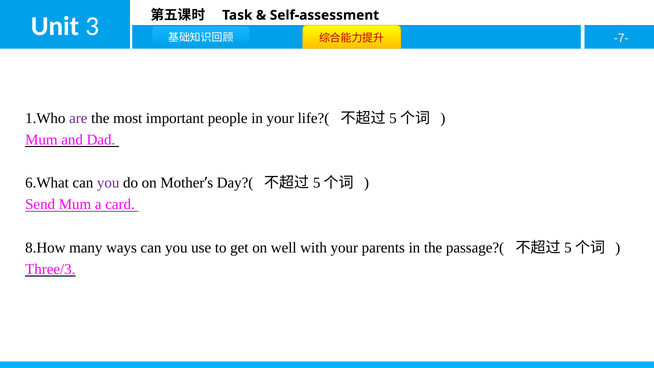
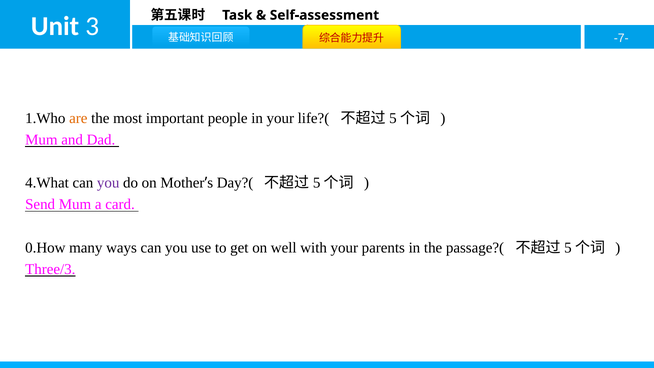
are colour: purple -> orange
6.What: 6.What -> 4.What
8.How: 8.How -> 0.How
